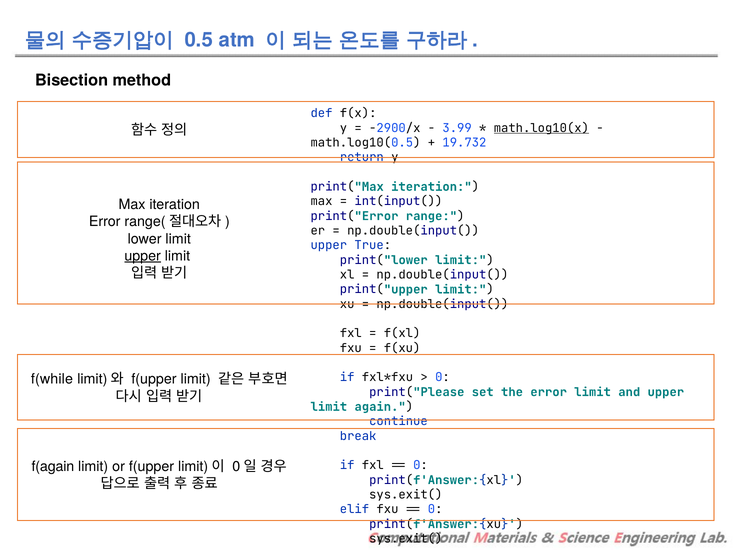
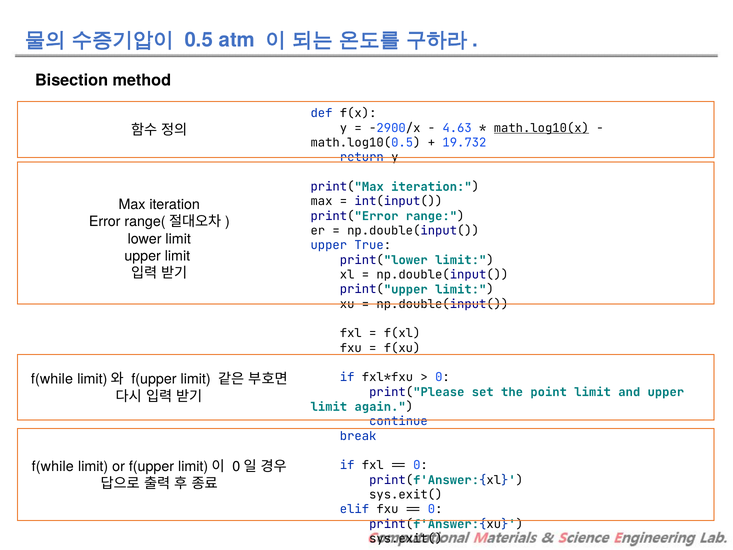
3.99: 3.99 -> 4.63
upper at (143, 256) underline: present -> none
the error: error -> point
f(again at (53, 466): f(again -> f(while
